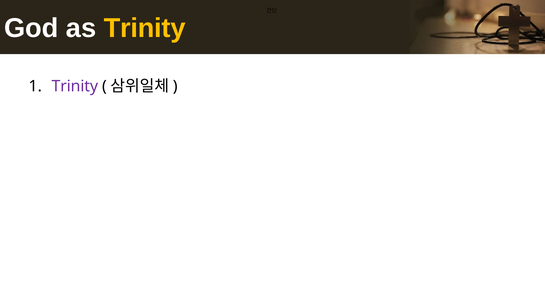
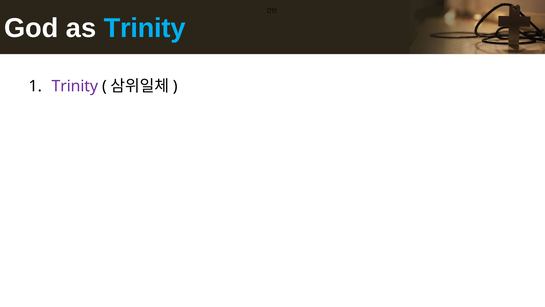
Trinity at (145, 28) colour: yellow -> light blue
